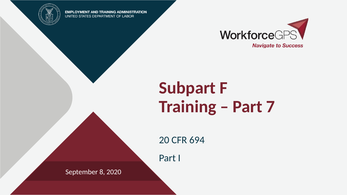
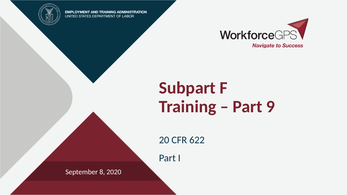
7: 7 -> 9
694: 694 -> 622
